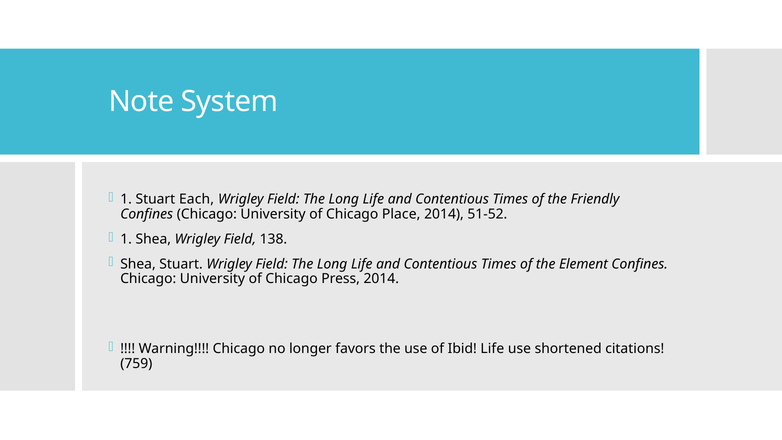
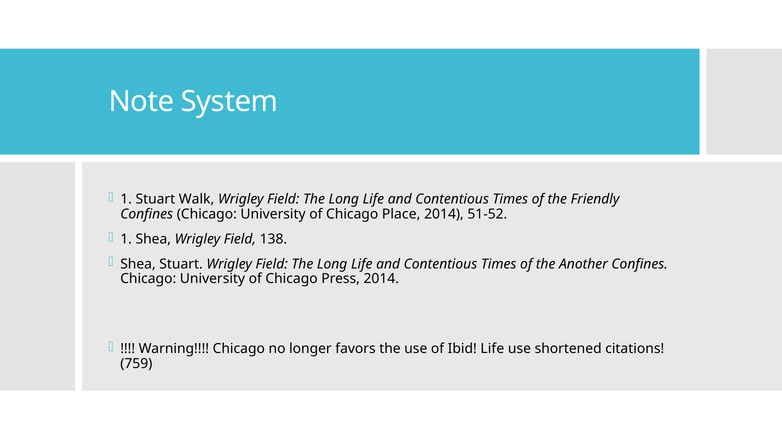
Each: Each -> Walk
Element: Element -> Another
